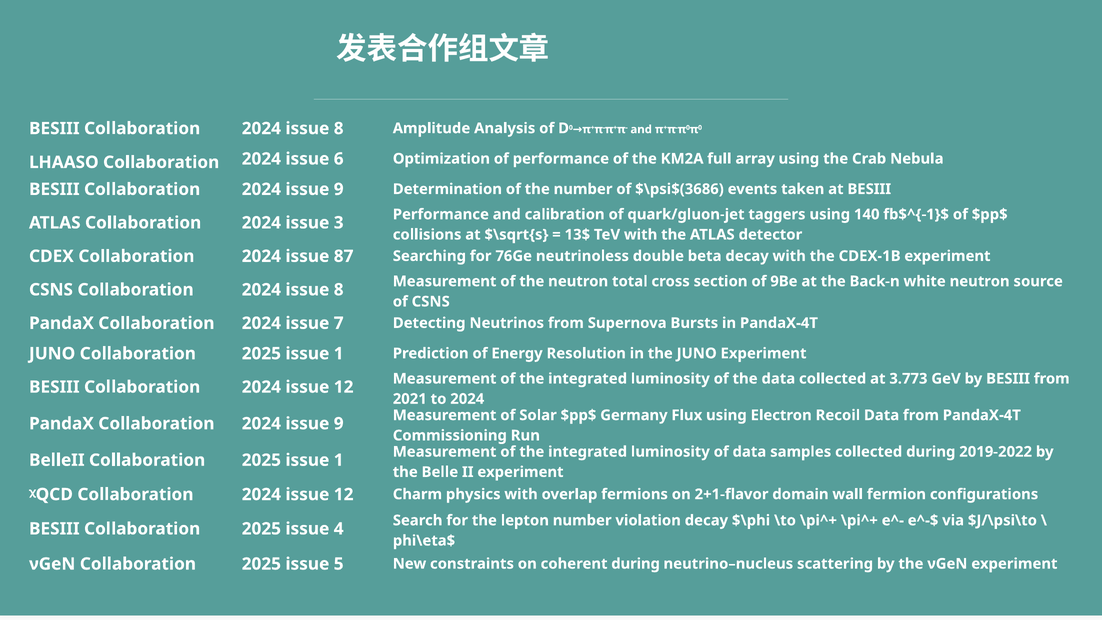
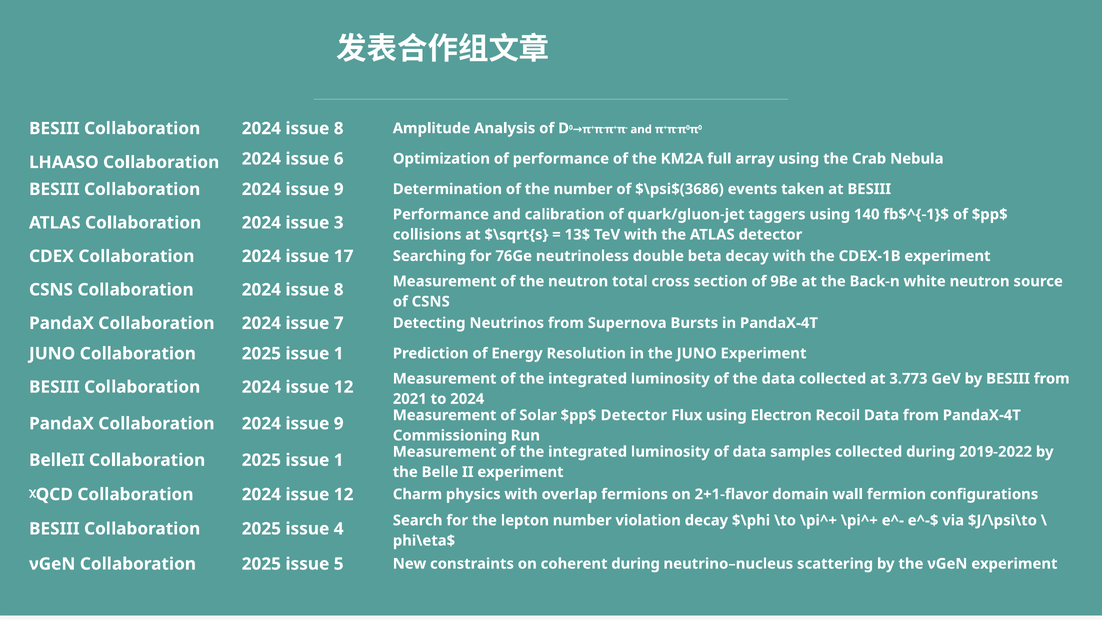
87: 87 -> 17
$pp$ Germany: Germany -> Detector
